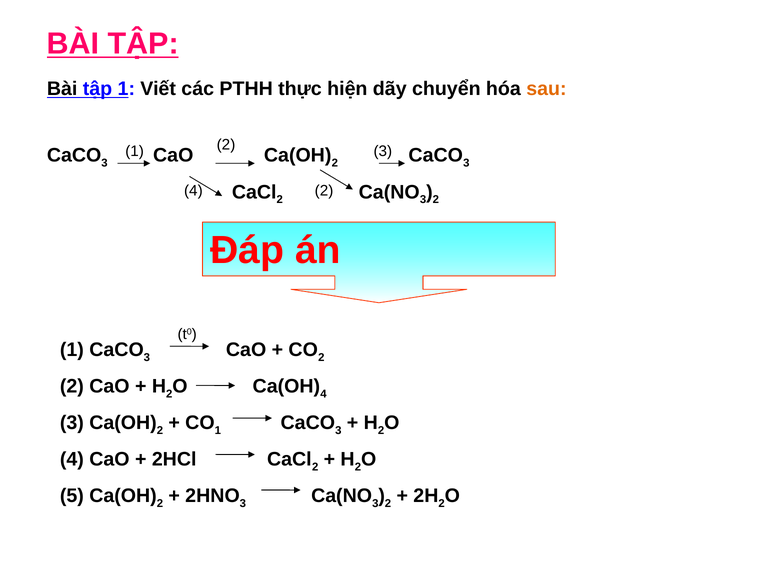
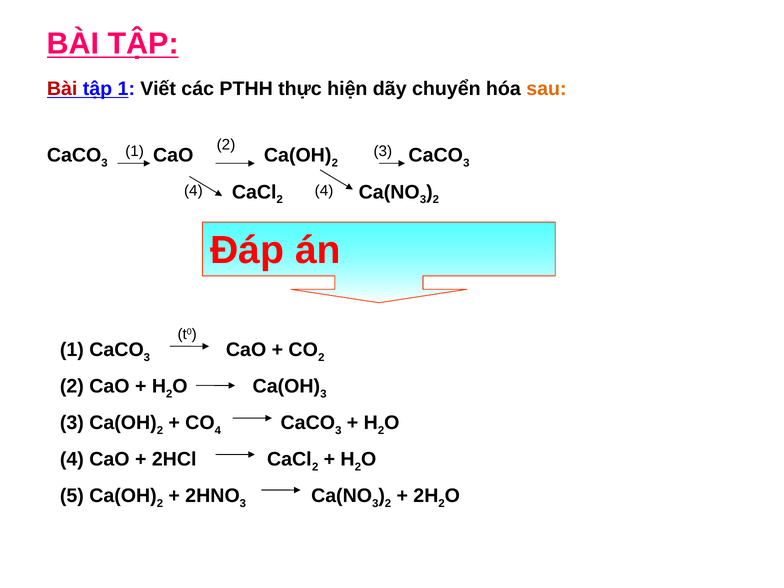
Bài at (62, 89) colour: black -> red
4 2: 2 -> 4
4 at (324, 394): 4 -> 3
1 at (218, 430): 1 -> 4
